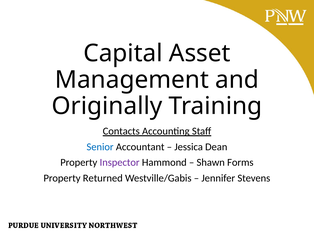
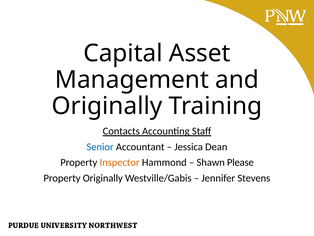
Inspector colour: purple -> orange
Forms: Forms -> Please
Property Returned: Returned -> Originally
